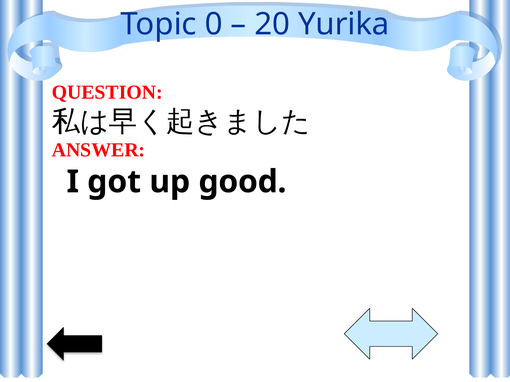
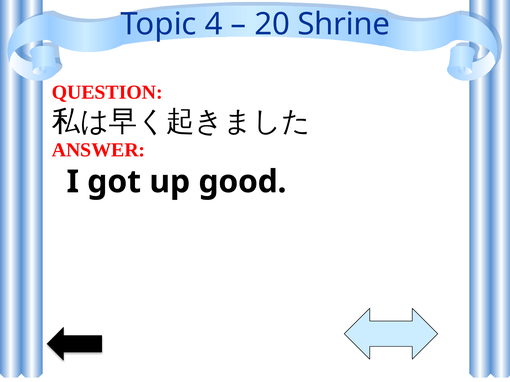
0: 0 -> 4
Yurika: Yurika -> Shrine
